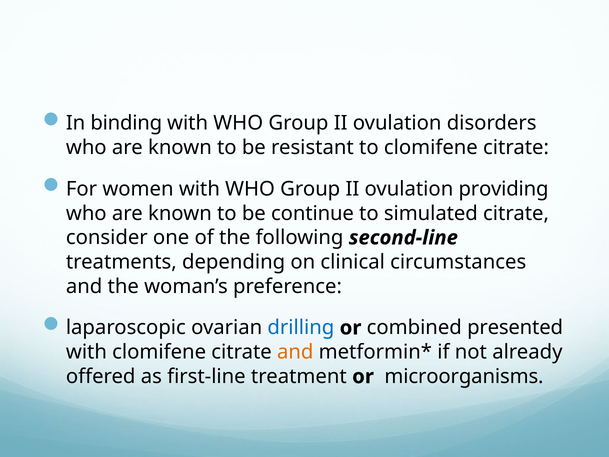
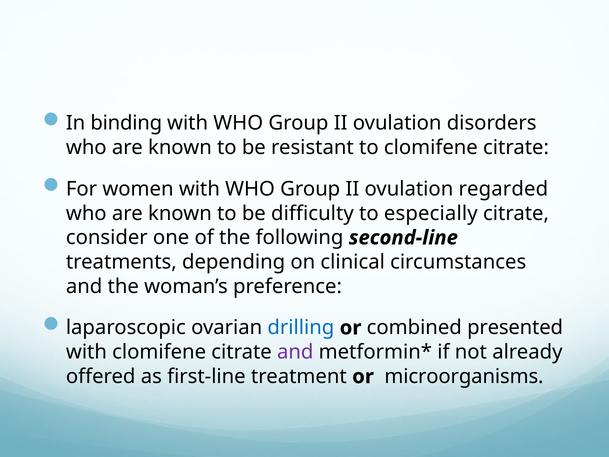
providing: providing -> regarded
continue: continue -> difficulty
simulated: simulated -> especially
and at (295, 352) colour: orange -> purple
